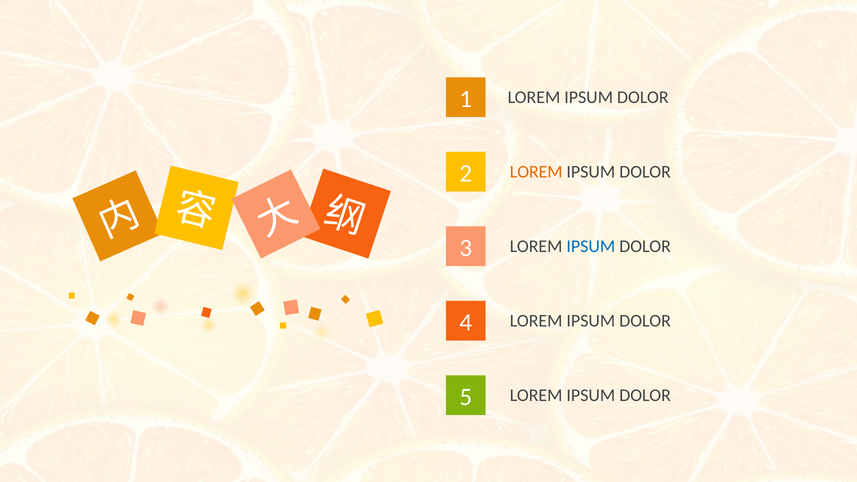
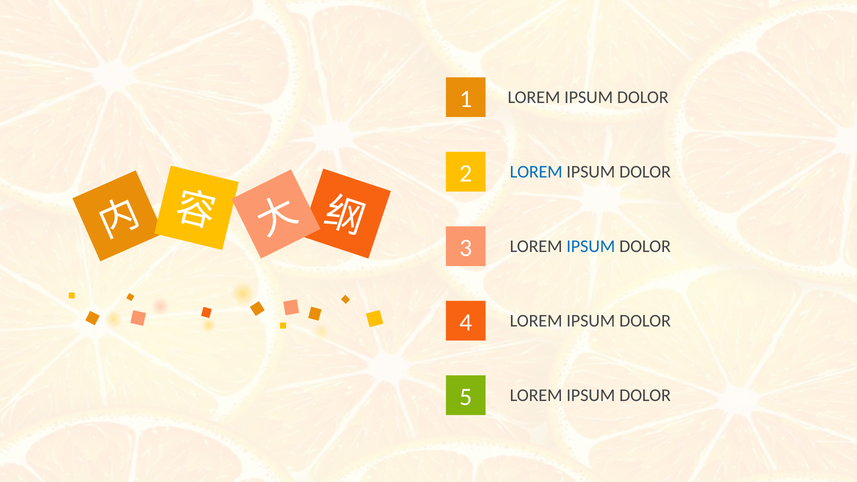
LOREM at (536, 172) colour: orange -> blue
